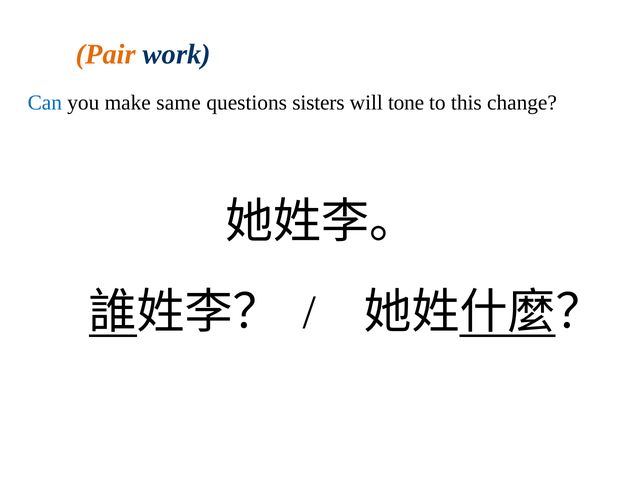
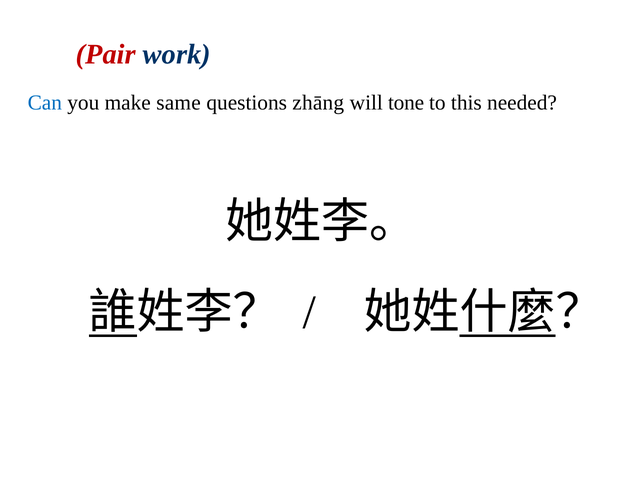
Pair colour: orange -> red
sisters: sisters -> zhāng
change: change -> needed
